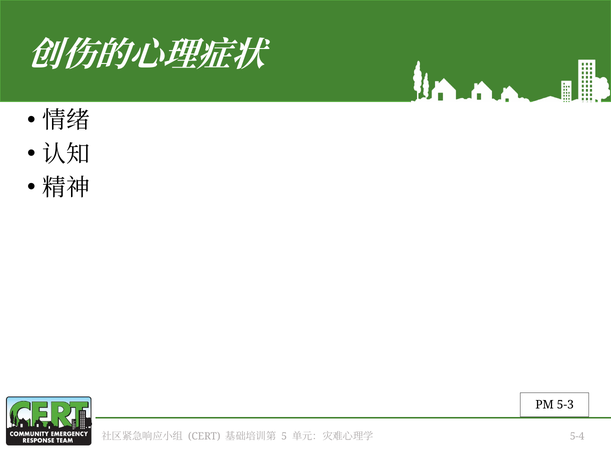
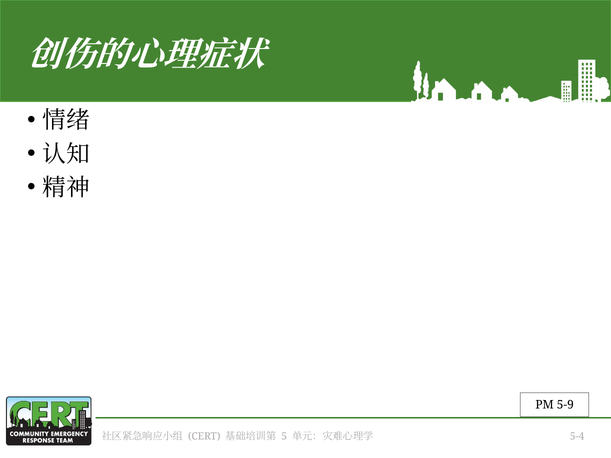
5-3: 5-3 -> 5-9
